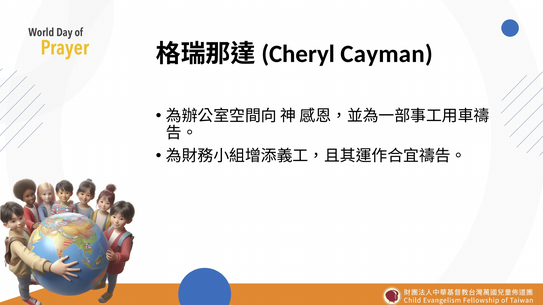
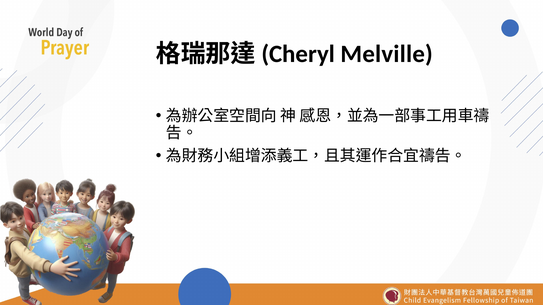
Cayman: Cayman -> Melville
